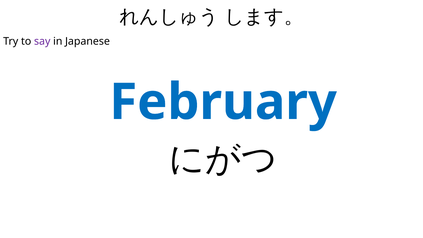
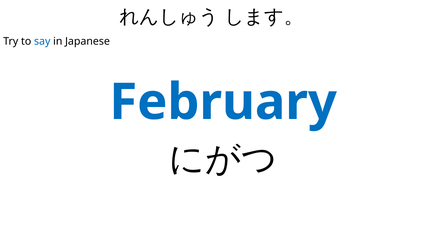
say colour: purple -> blue
